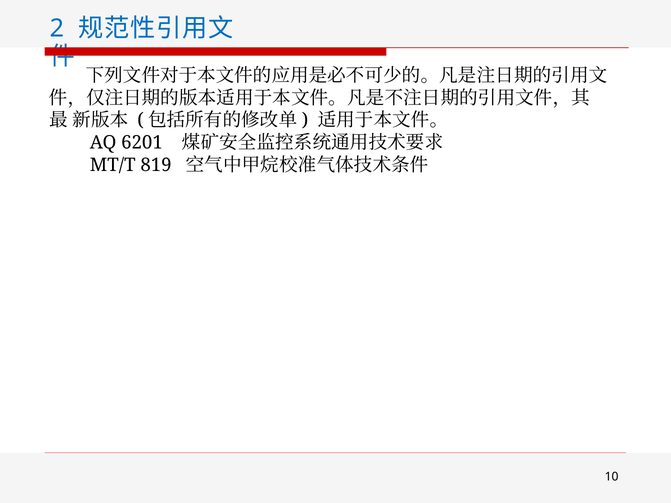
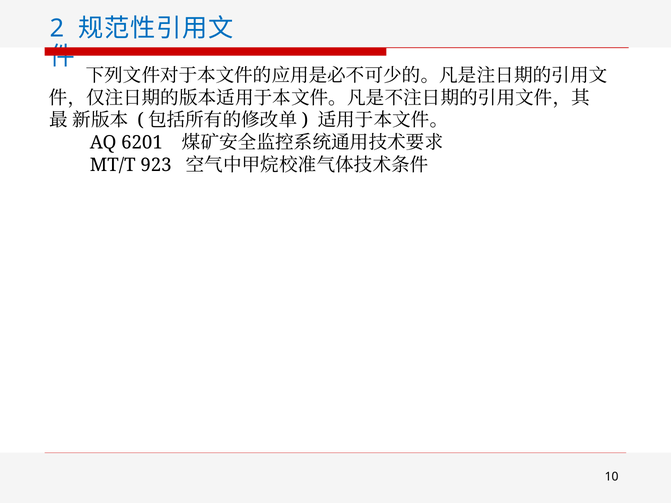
819: 819 -> 923
